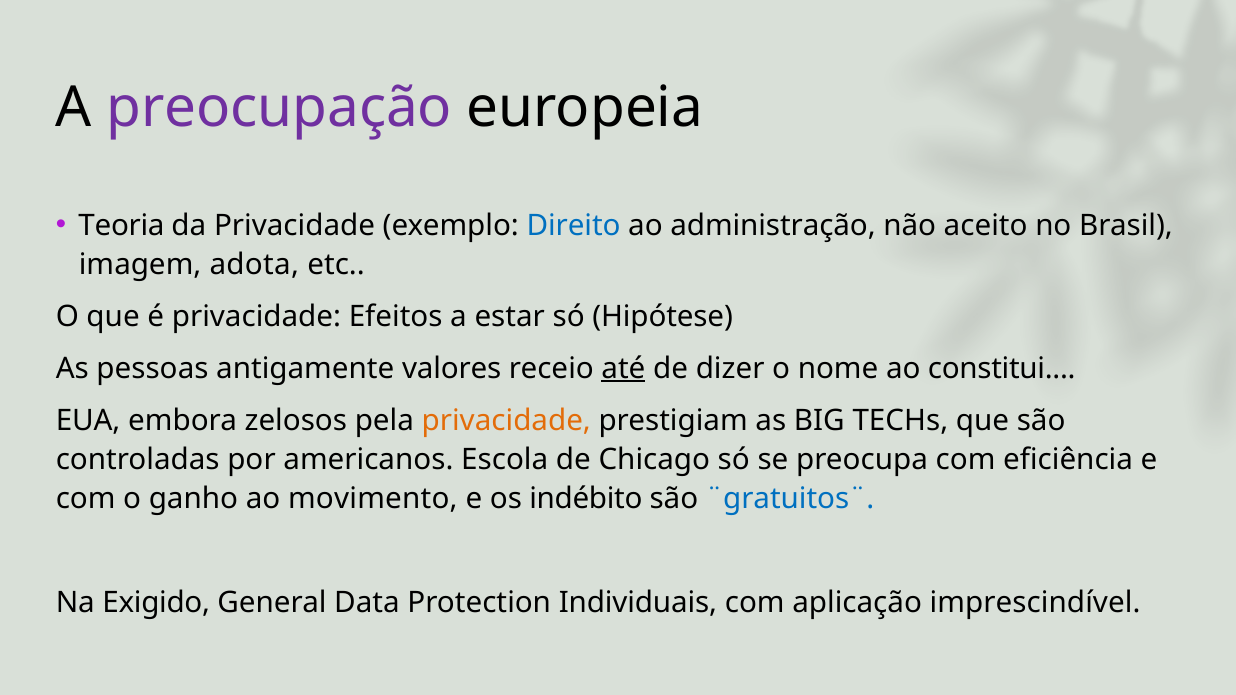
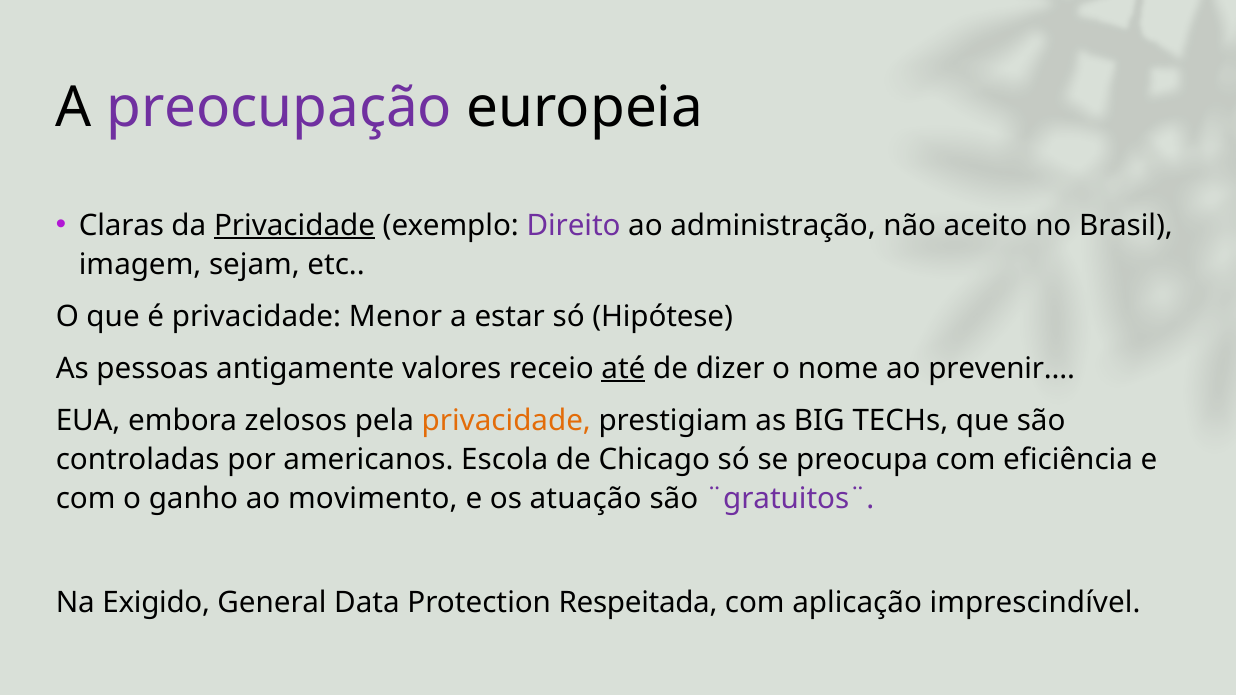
Teoria: Teoria -> Claras
Privacidade at (295, 226) underline: none -> present
Direito colour: blue -> purple
adota: adota -> sejam
Efeitos: Efeitos -> Menor
constitui: constitui -> prevenir
indébito: indébito -> atuação
¨gratuitos¨ colour: blue -> purple
Individuais: Individuais -> Respeitada
